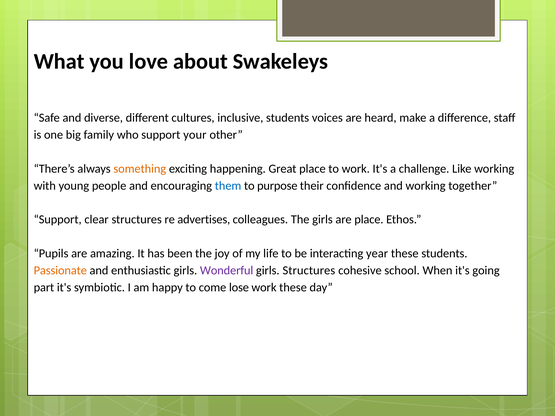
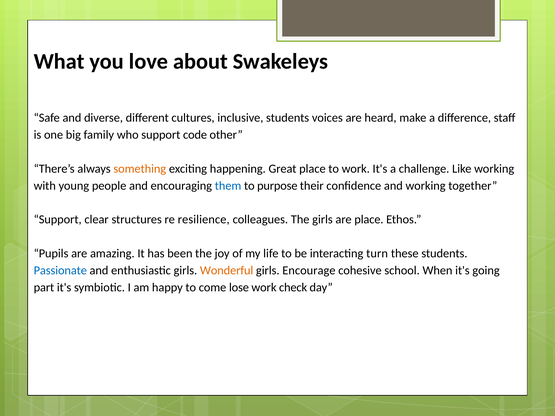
your: your -> code
advertises: advertises -> resilience
year: year -> turn
Passionate colour: orange -> blue
Wonderful colour: purple -> orange
girls Structures: Structures -> Encourage
work these: these -> check
